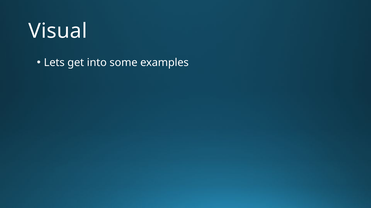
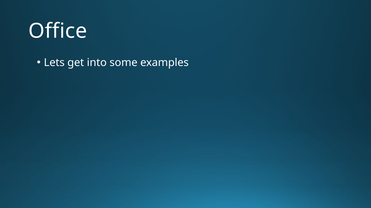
Visual: Visual -> Office
